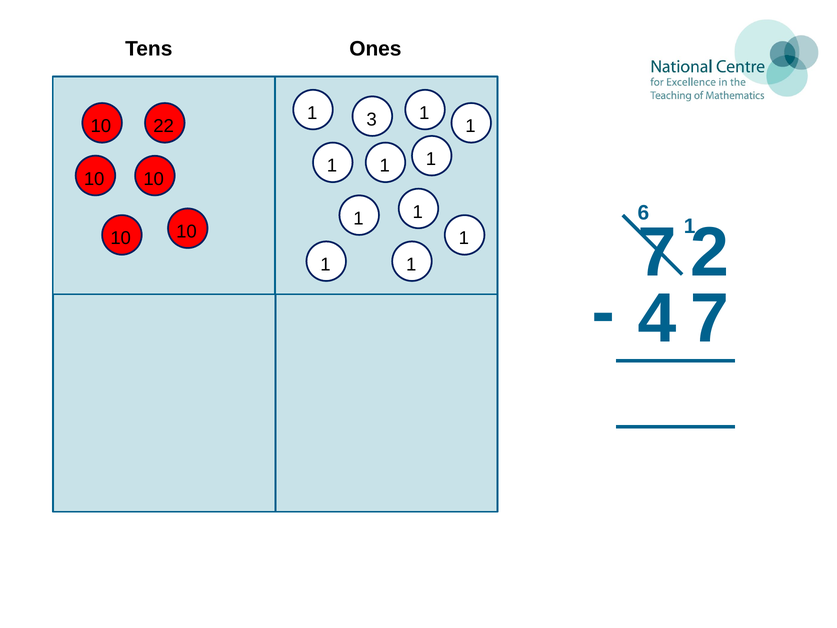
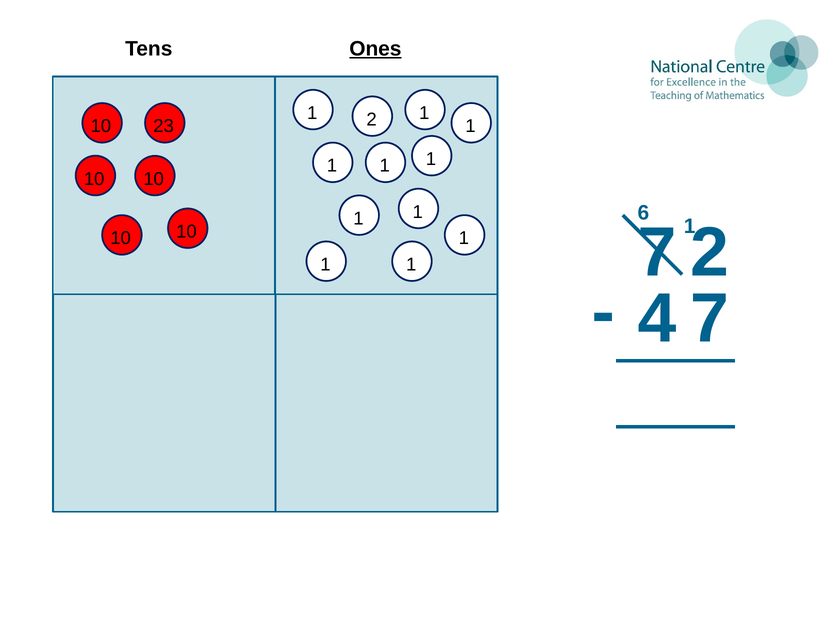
Ones underline: none -> present
3: 3 -> 2
22: 22 -> 23
